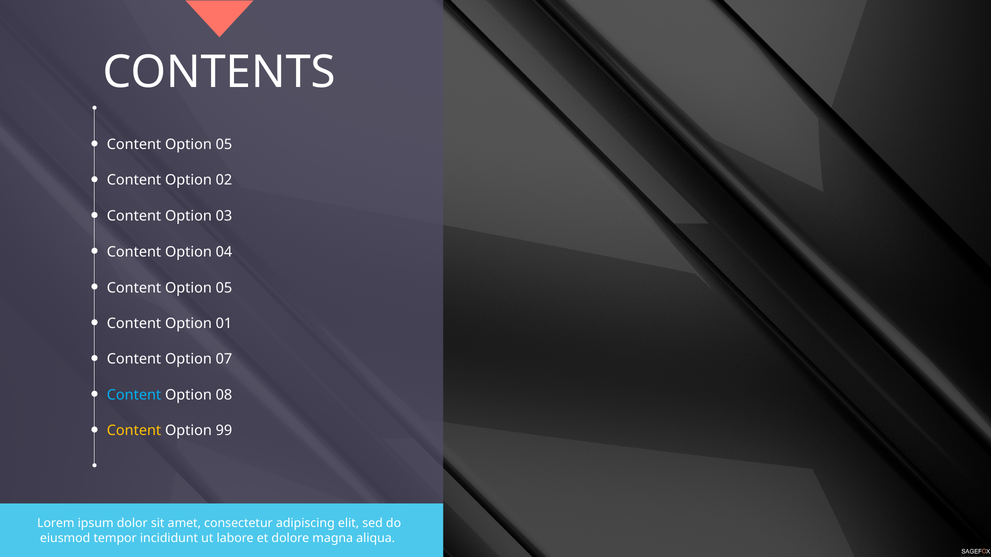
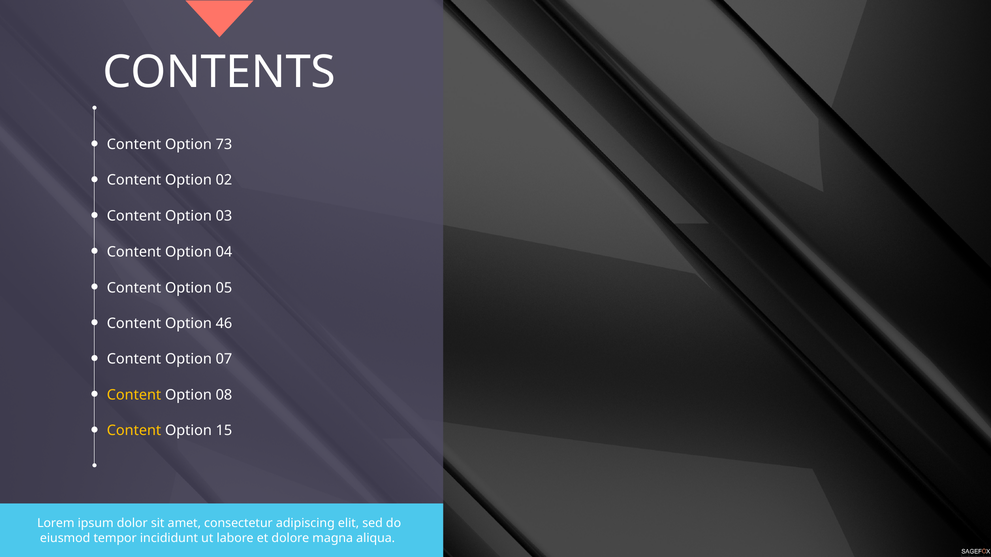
05 at (224, 144): 05 -> 73
01: 01 -> 46
Content at (134, 395) colour: light blue -> yellow
99: 99 -> 15
